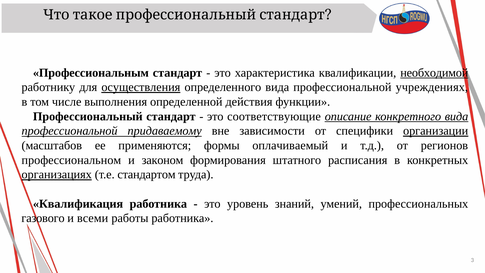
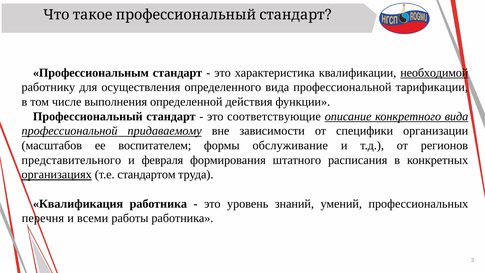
осуществления underline: present -> none
учреждениях: учреждениях -> тарификации
организации underline: present -> none
применяются: применяются -> воспитателем
оплачиваемый: оплачиваемый -> обслуживание
профессиональном: профессиональном -> представительного
законом: законом -> февраля
газового: газового -> перечня
